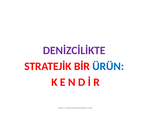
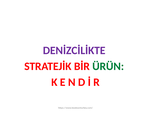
ÜRÜN colour: blue -> green
